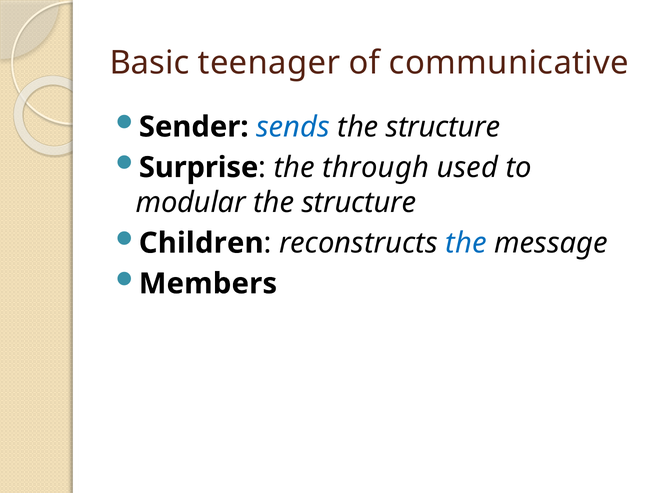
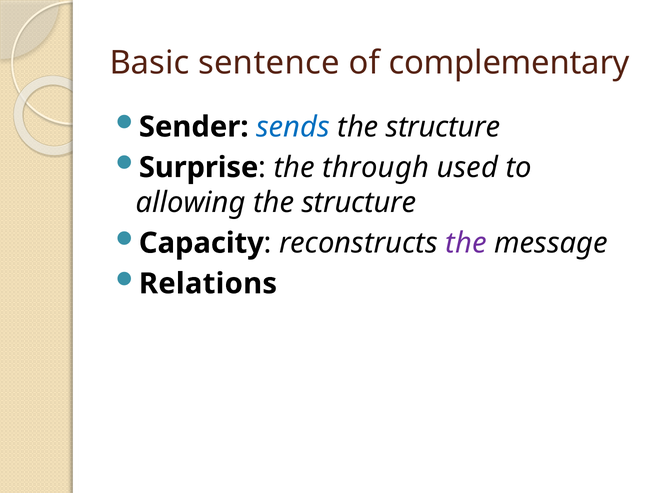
teenager: teenager -> sentence
communicative: communicative -> complementary
modular: modular -> allowing
Children: Children -> Capacity
the at (466, 243) colour: blue -> purple
Members: Members -> Relations
